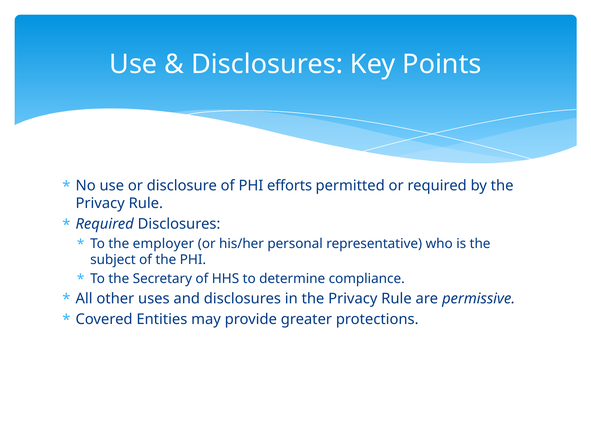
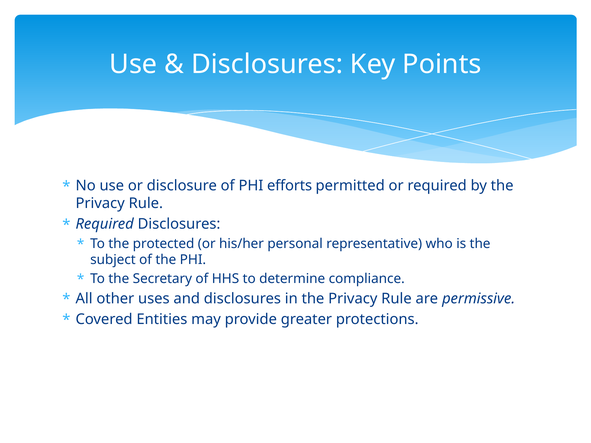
employer: employer -> protected
